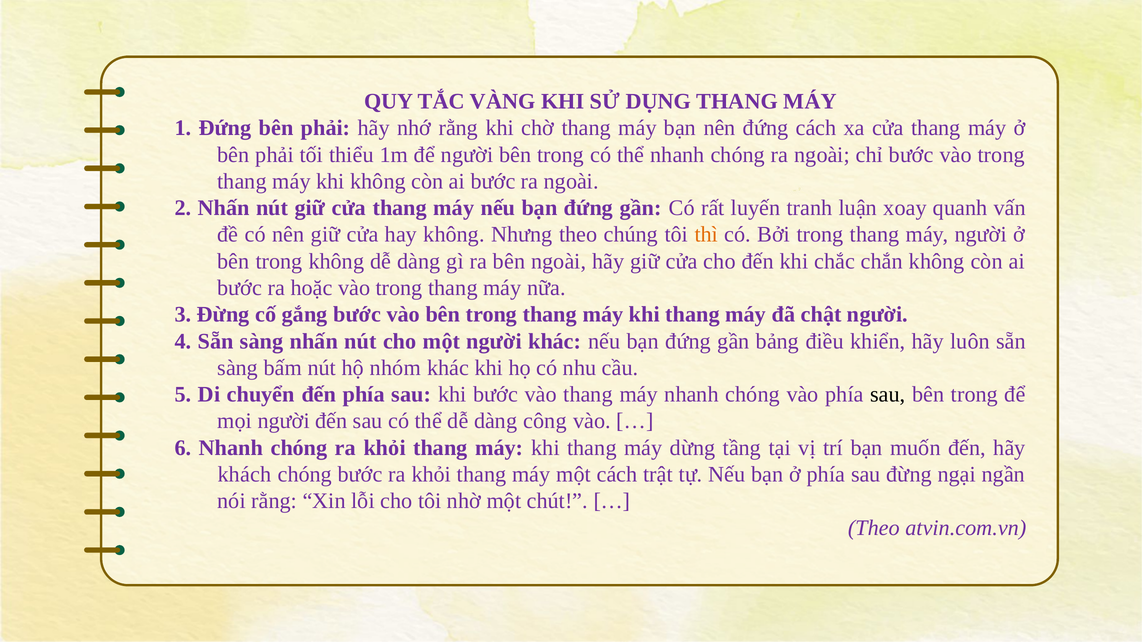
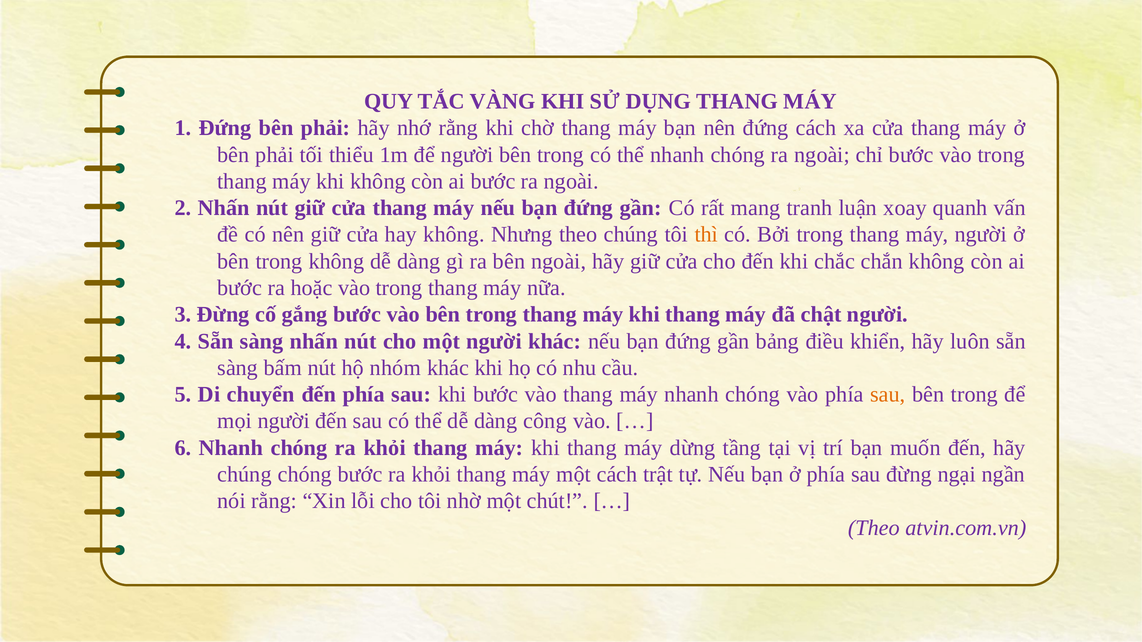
luyến: luyến -> mang
sau at (888, 395) colour: black -> orange
khách at (244, 475): khách -> chúng
